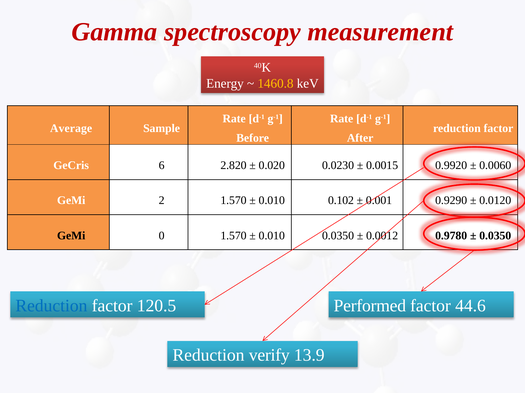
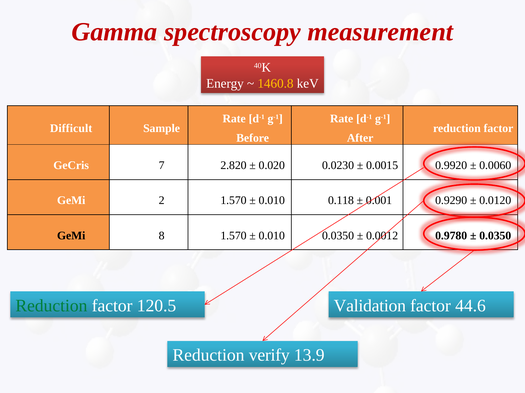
Average: Average -> Difficult
6: 6 -> 7
0.102: 0.102 -> 0.118
0: 0 -> 8
Reduction at (51, 306) colour: blue -> green
Performed: Performed -> Validation
